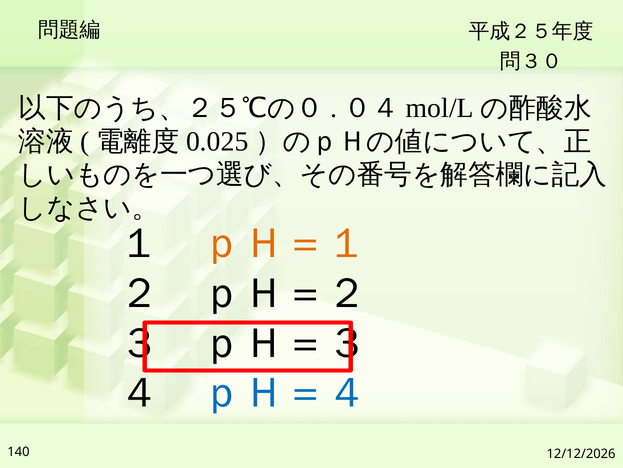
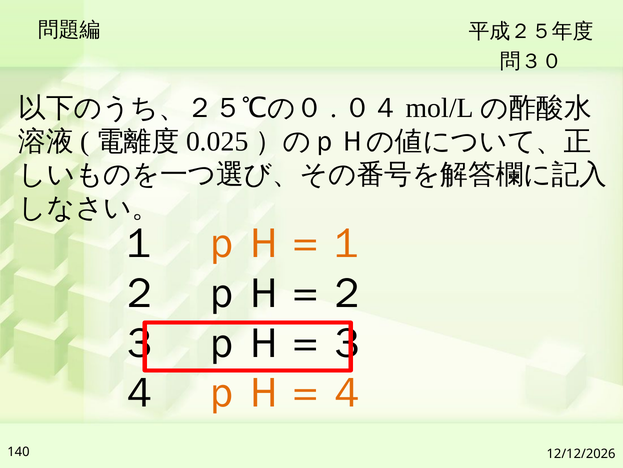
ｐＨ＝４ colour: blue -> orange
